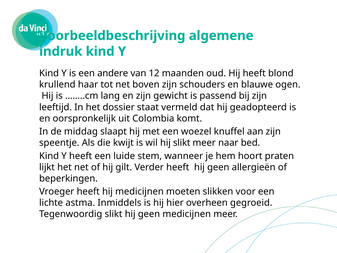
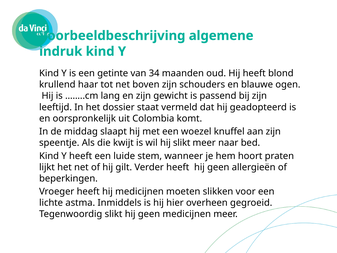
andere: andere -> getinte
12: 12 -> 34
